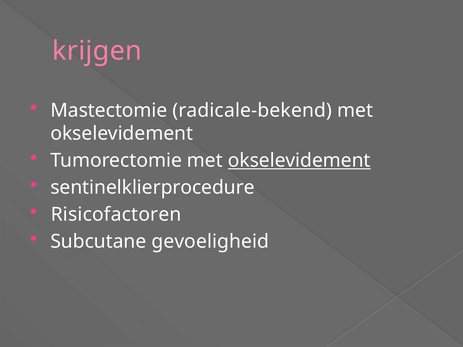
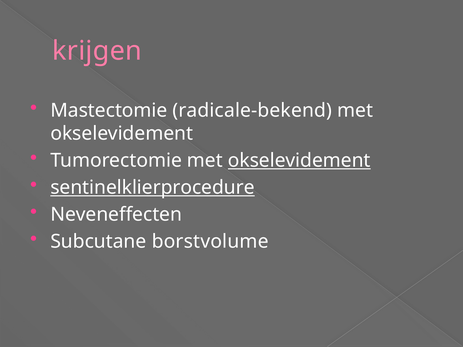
sentinelklierprocedure underline: none -> present
Risicofactoren: Risicofactoren -> Neveneffecten
gevoeligheid: gevoeligheid -> borstvolume
